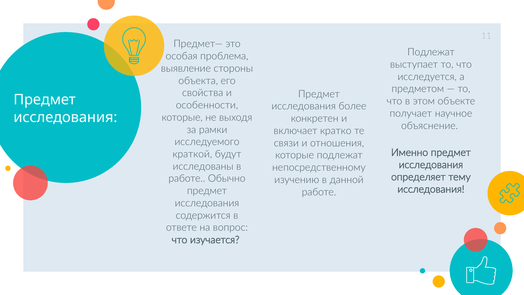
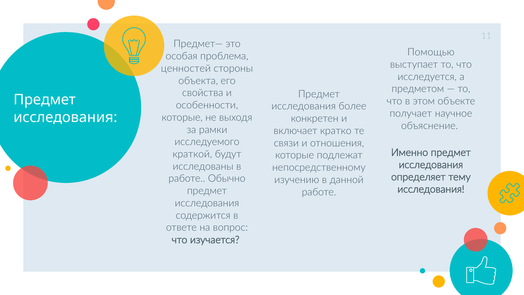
Подлежат at (431, 52): Подлежат -> Помощью
выявление: выявление -> ценностей
